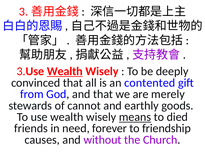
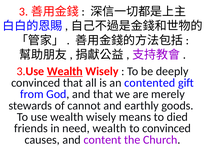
means underline: present -> none
need forever: forever -> wealth
to friendship: friendship -> convinced
without: without -> content
